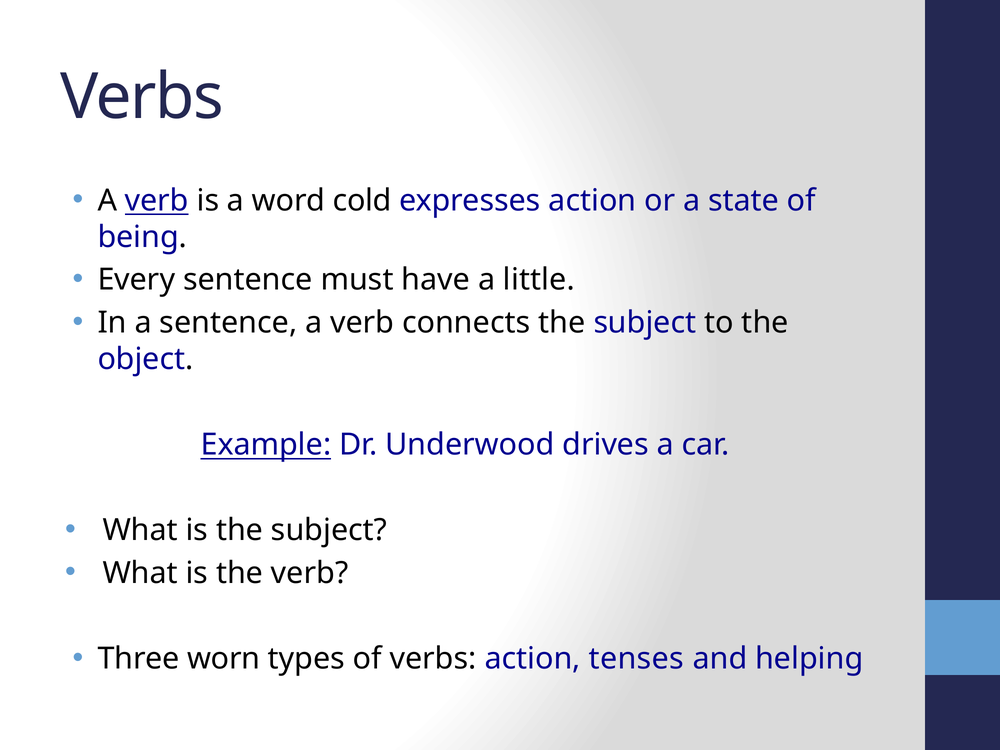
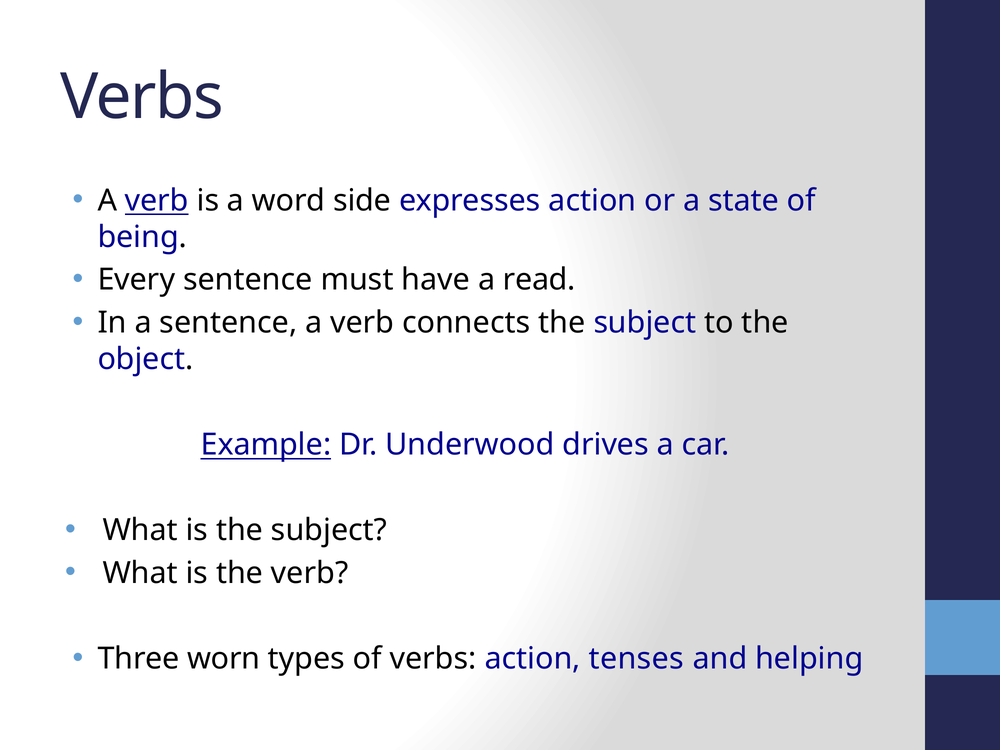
cold: cold -> side
little: little -> read
